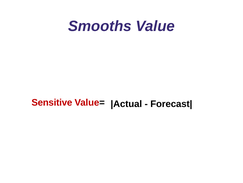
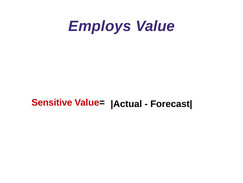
Smooths: Smooths -> Employs
